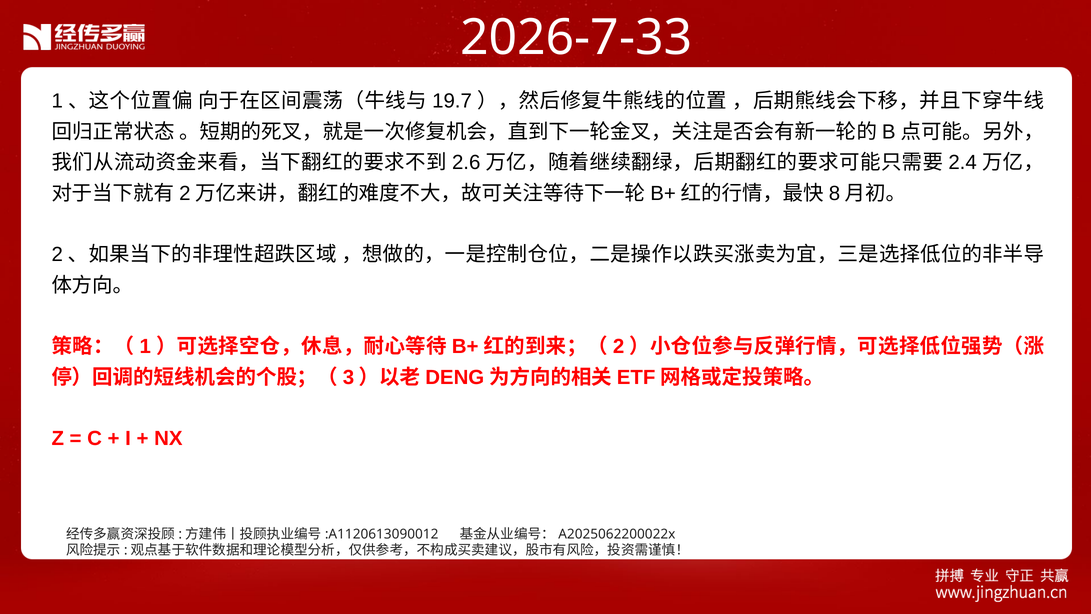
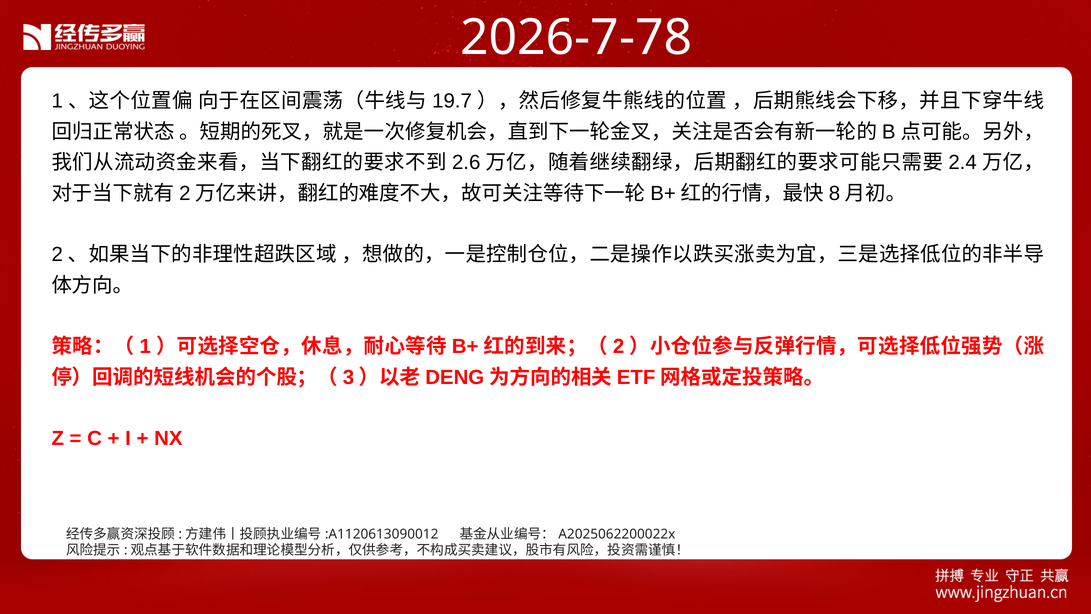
2026-7-33: 2026-7-33 -> 2026-7-78
